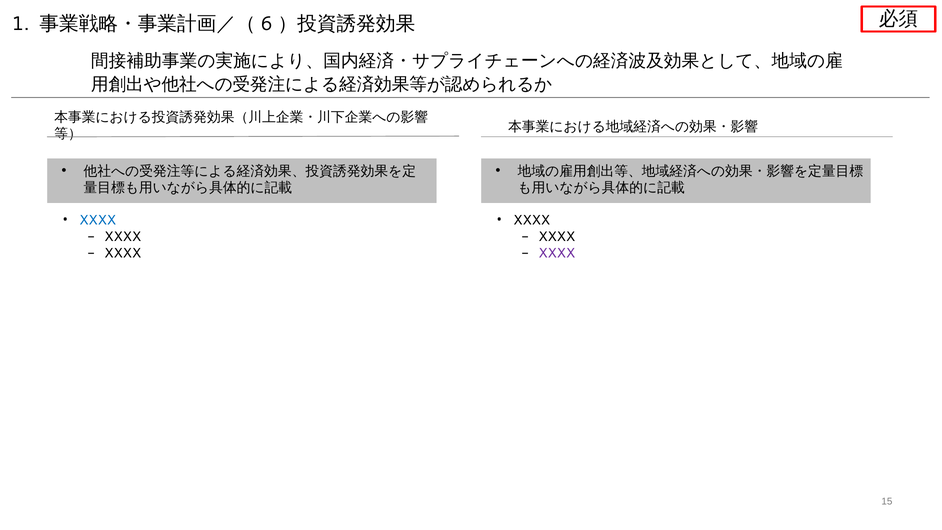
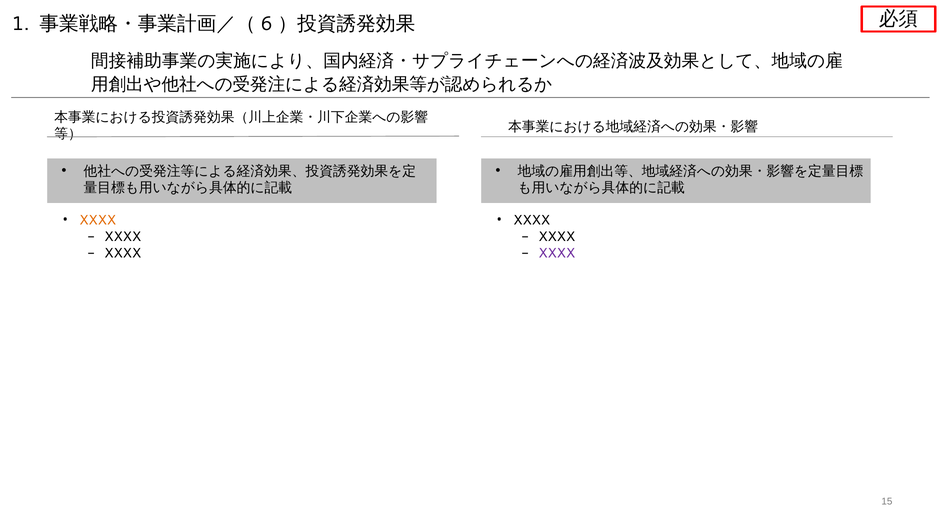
XXXX at (98, 220) colour: blue -> orange
